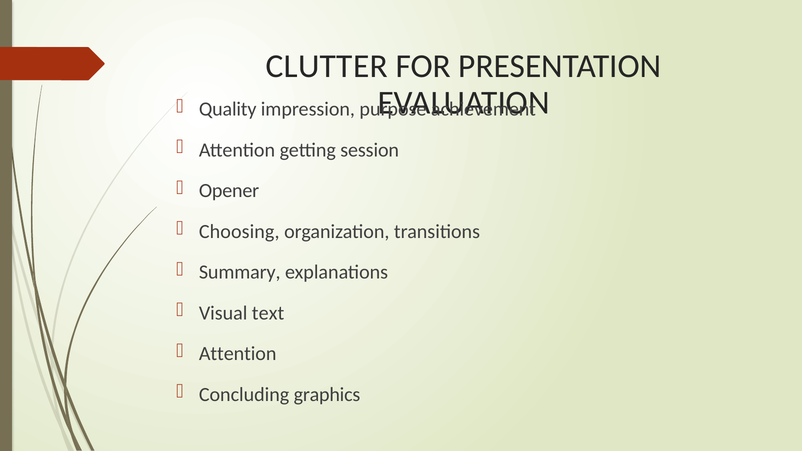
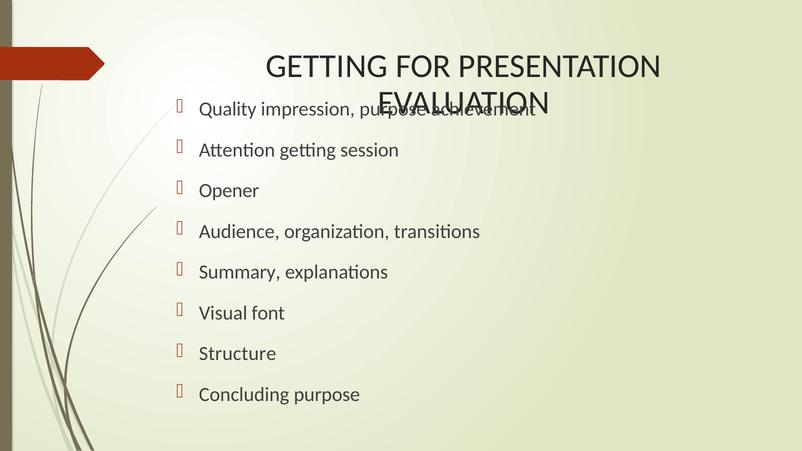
CLUTTER at (327, 66): CLUTTER -> GETTING
Choosing: Choosing -> Audience
text: text -> font
Attention at (238, 354): Attention -> Structure
Concluding graphics: graphics -> purpose
